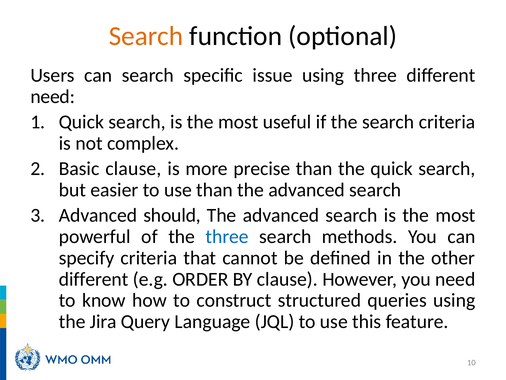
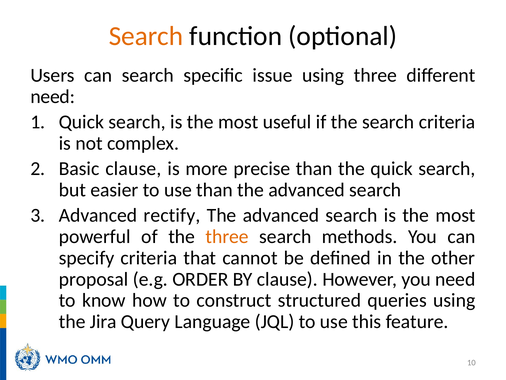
should: should -> rectify
three at (227, 236) colour: blue -> orange
different at (94, 279): different -> proposal
